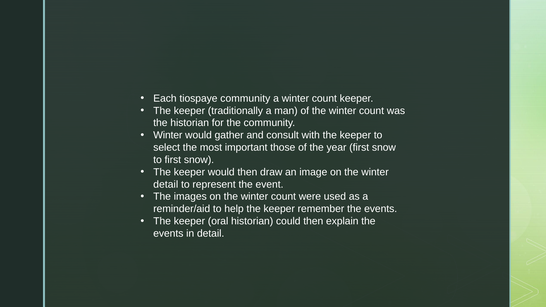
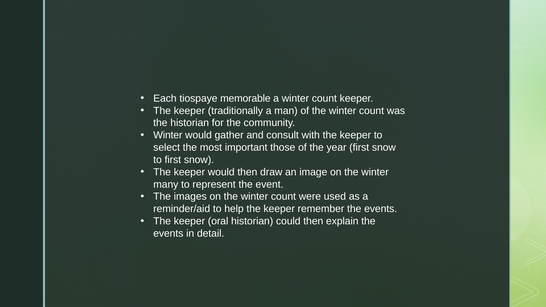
tiospaye community: community -> memorable
detail at (166, 184): detail -> many
